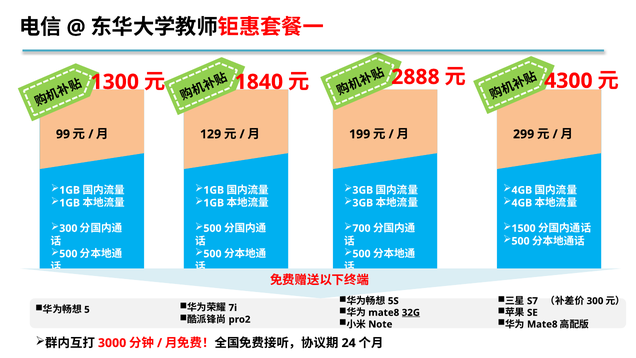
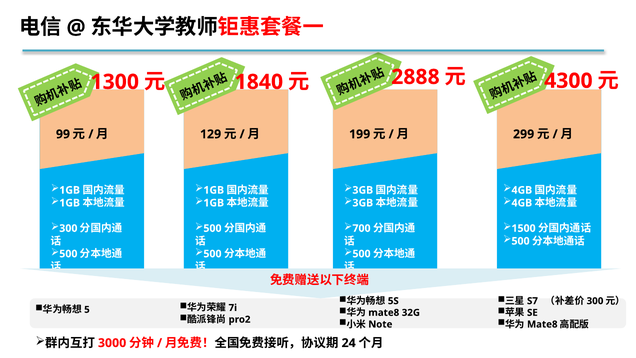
32G underline: present -> none
